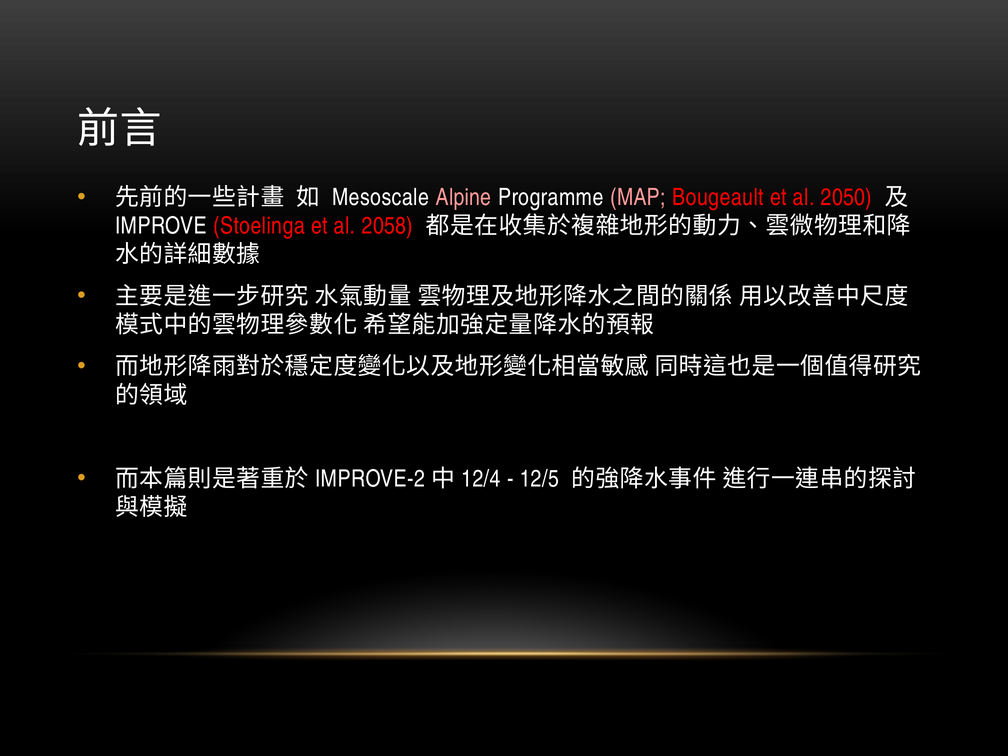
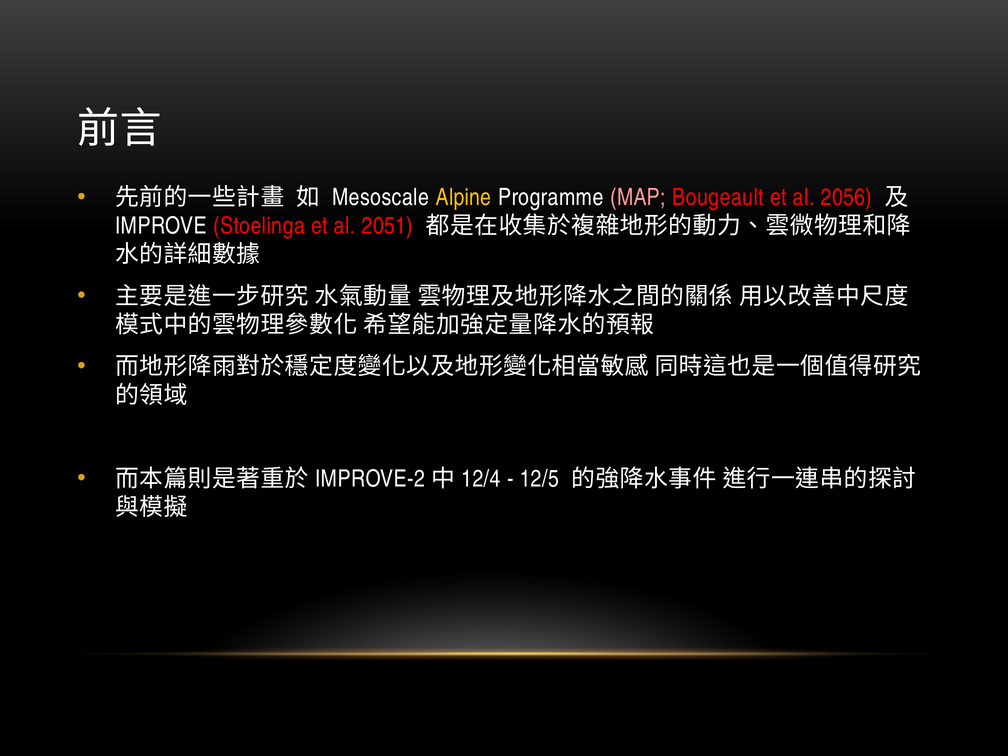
Alpine colour: pink -> yellow
2050: 2050 -> 2056
2058: 2058 -> 2051
